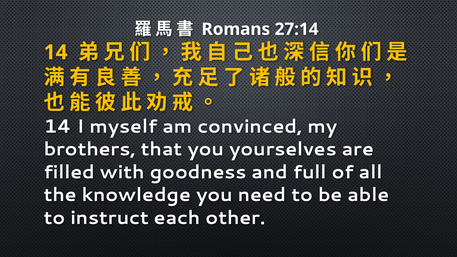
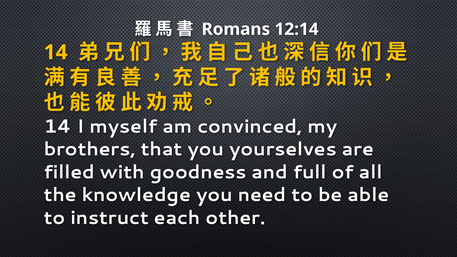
27:14: 27:14 -> 12:14
